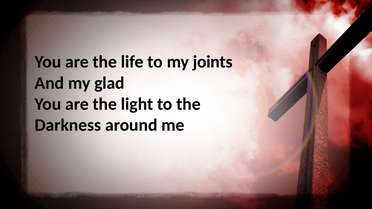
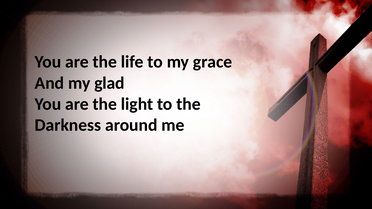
joints: joints -> grace
